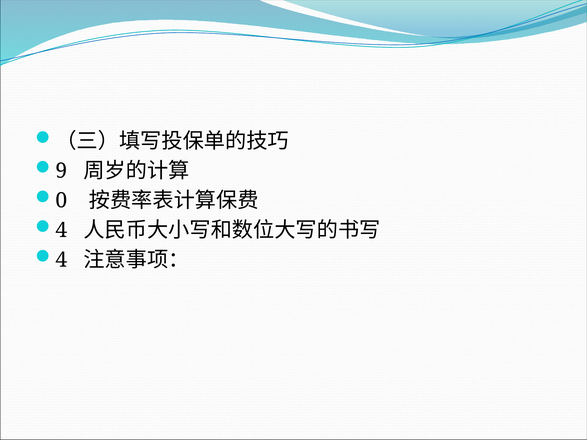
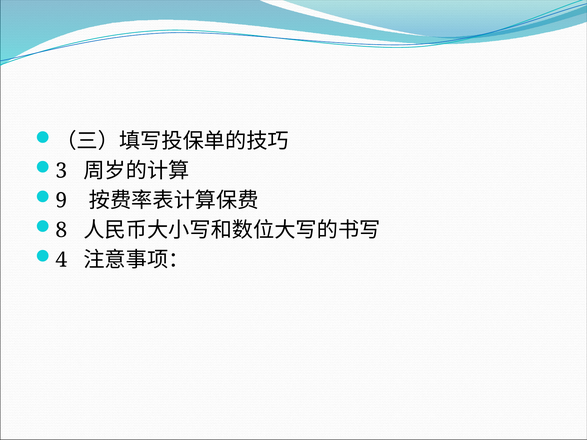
9: 9 -> 3
0: 0 -> 9
4 at (61, 230): 4 -> 8
